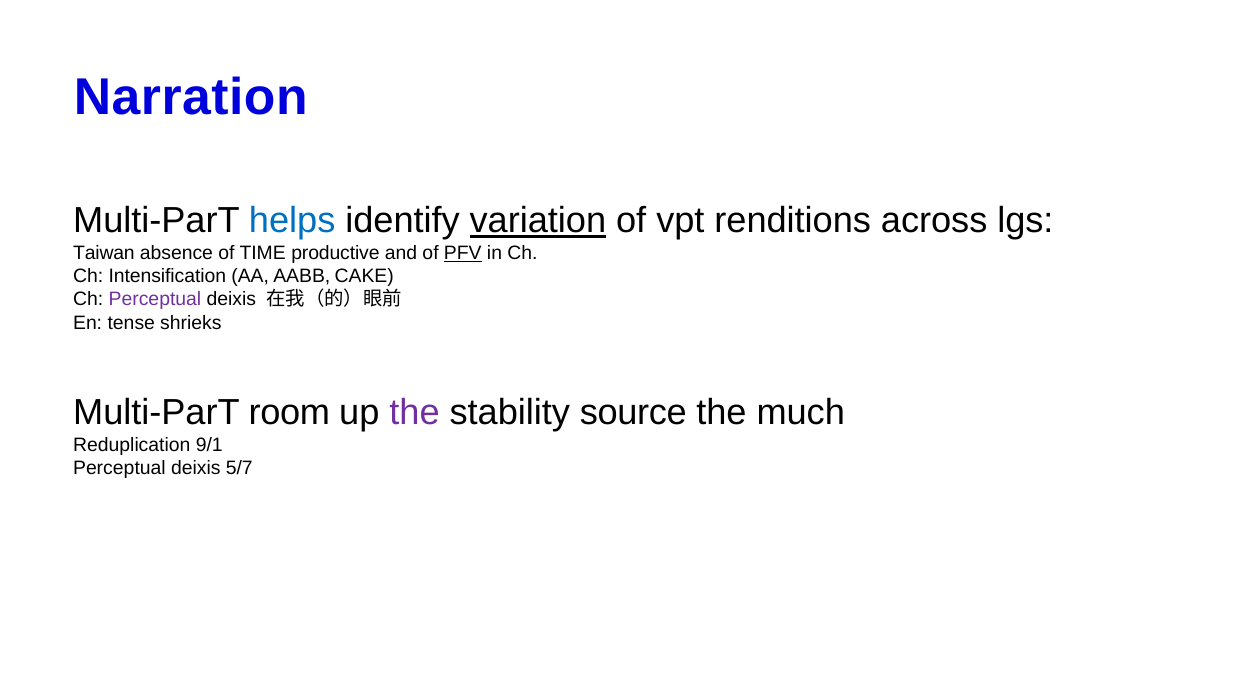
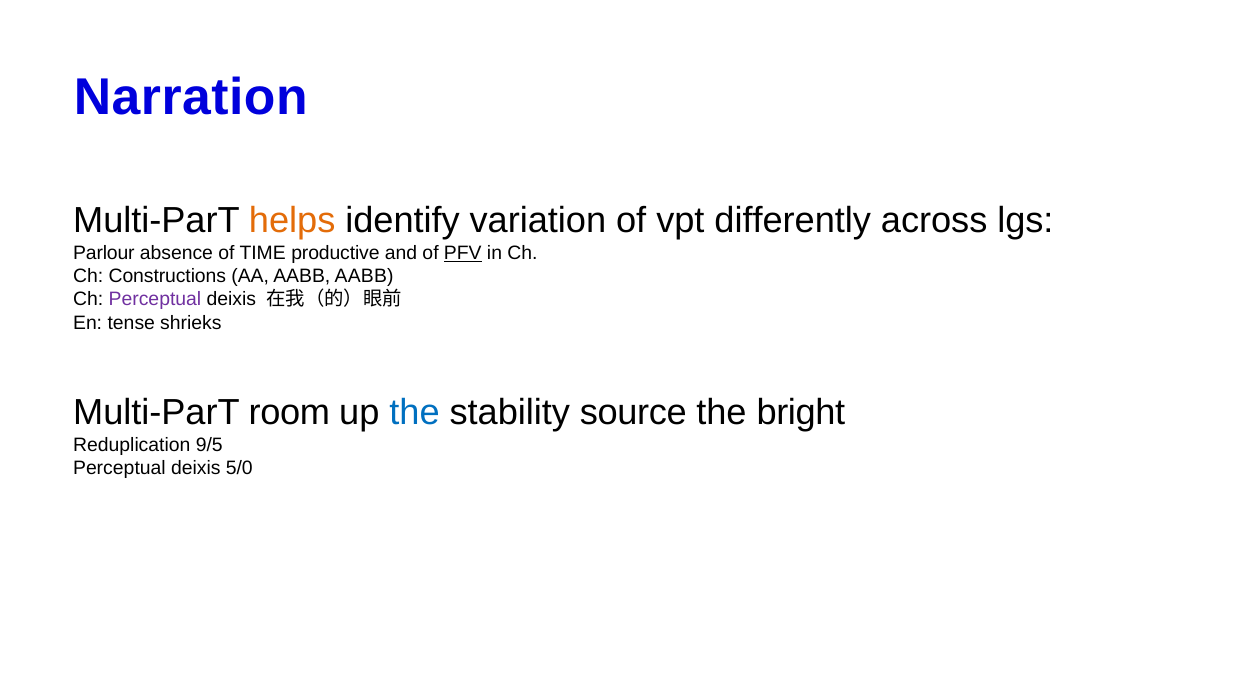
helps colour: blue -> orange
variation underline: present -> none
renditions: renditions -> differently
Taiwan: Taiwan -> Parlour
Intensification: Intensification -> Constructions
AABB CAKE: CAKE -> AABB
the at (415, 413) colour: purple -> blue
much: much -> bright
9/1: 9/1 -> 9/5
5/7: 5/7 -> 5/0
